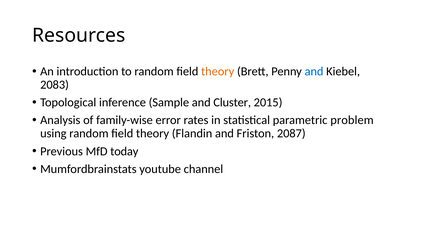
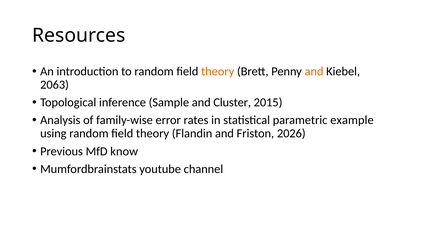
and at (314, 71) colour: blue -> orange
2083: 2083 -> 2063
problem: problem -> example
2087: 2087 -> 2026
today: today -> know
